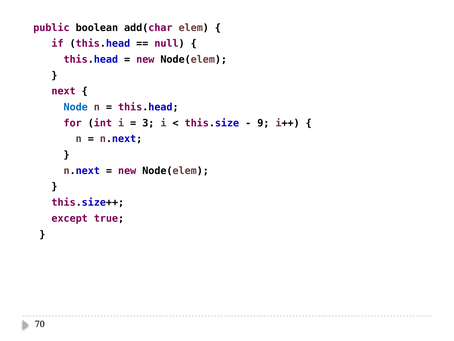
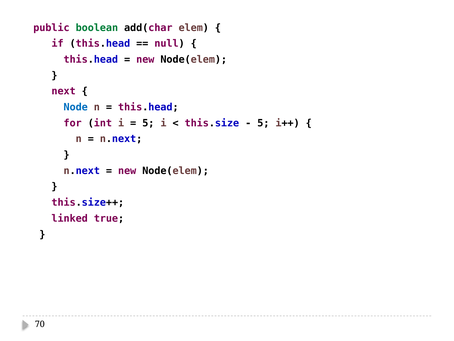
boolean colour: black -> green
3 at (148, 123): 3 -> 5
9 at (263, 123): 9 -> 5
except: except -> linked
